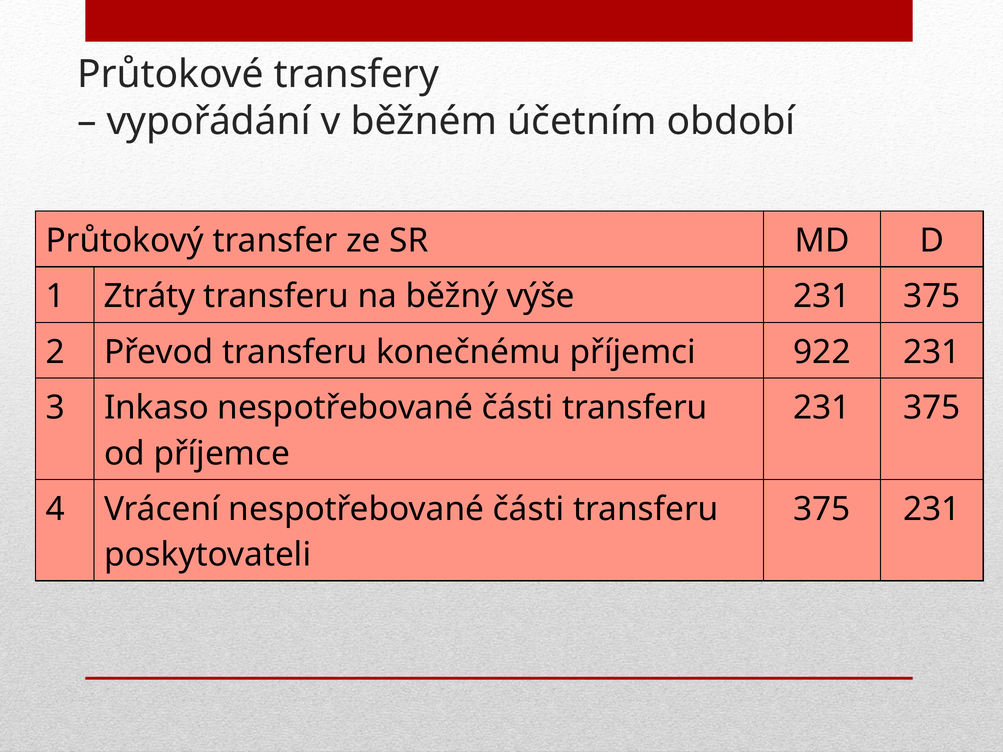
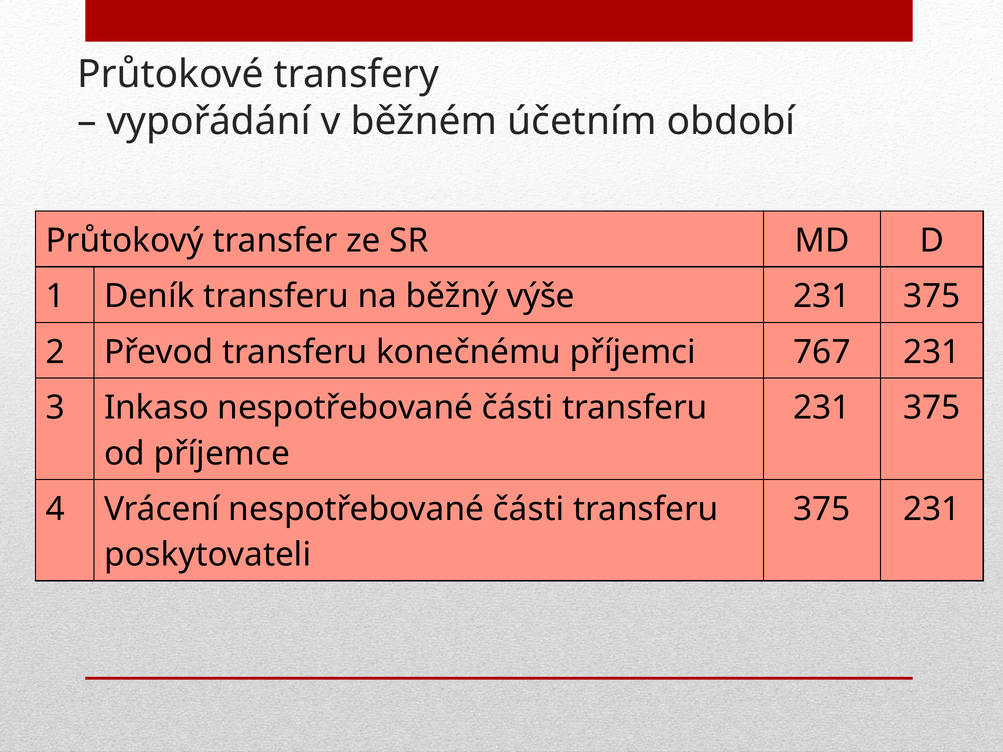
Ztráty: Ztráty -> Deník
922: 922 -> 767
